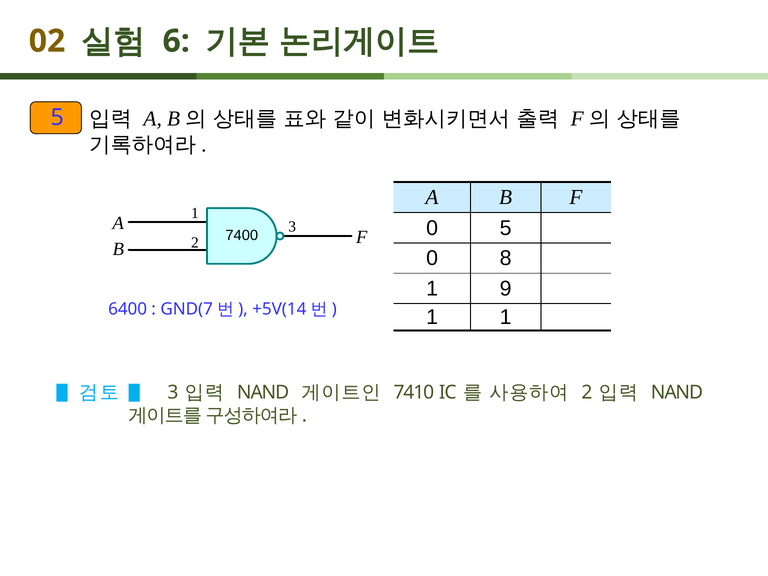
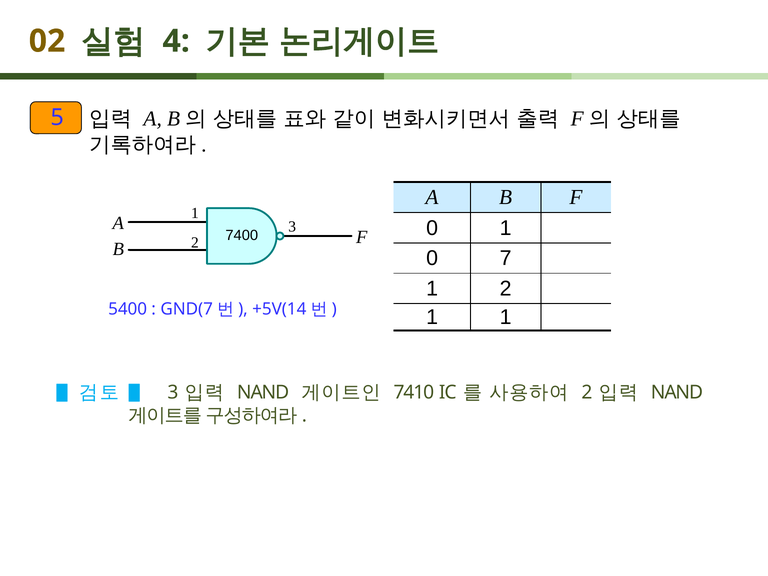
6: 6 -> 4
0 5: 5 -> 1
8: 8 -> 7
1 9: 9 -> 2
6400: 6400 -> 5400
